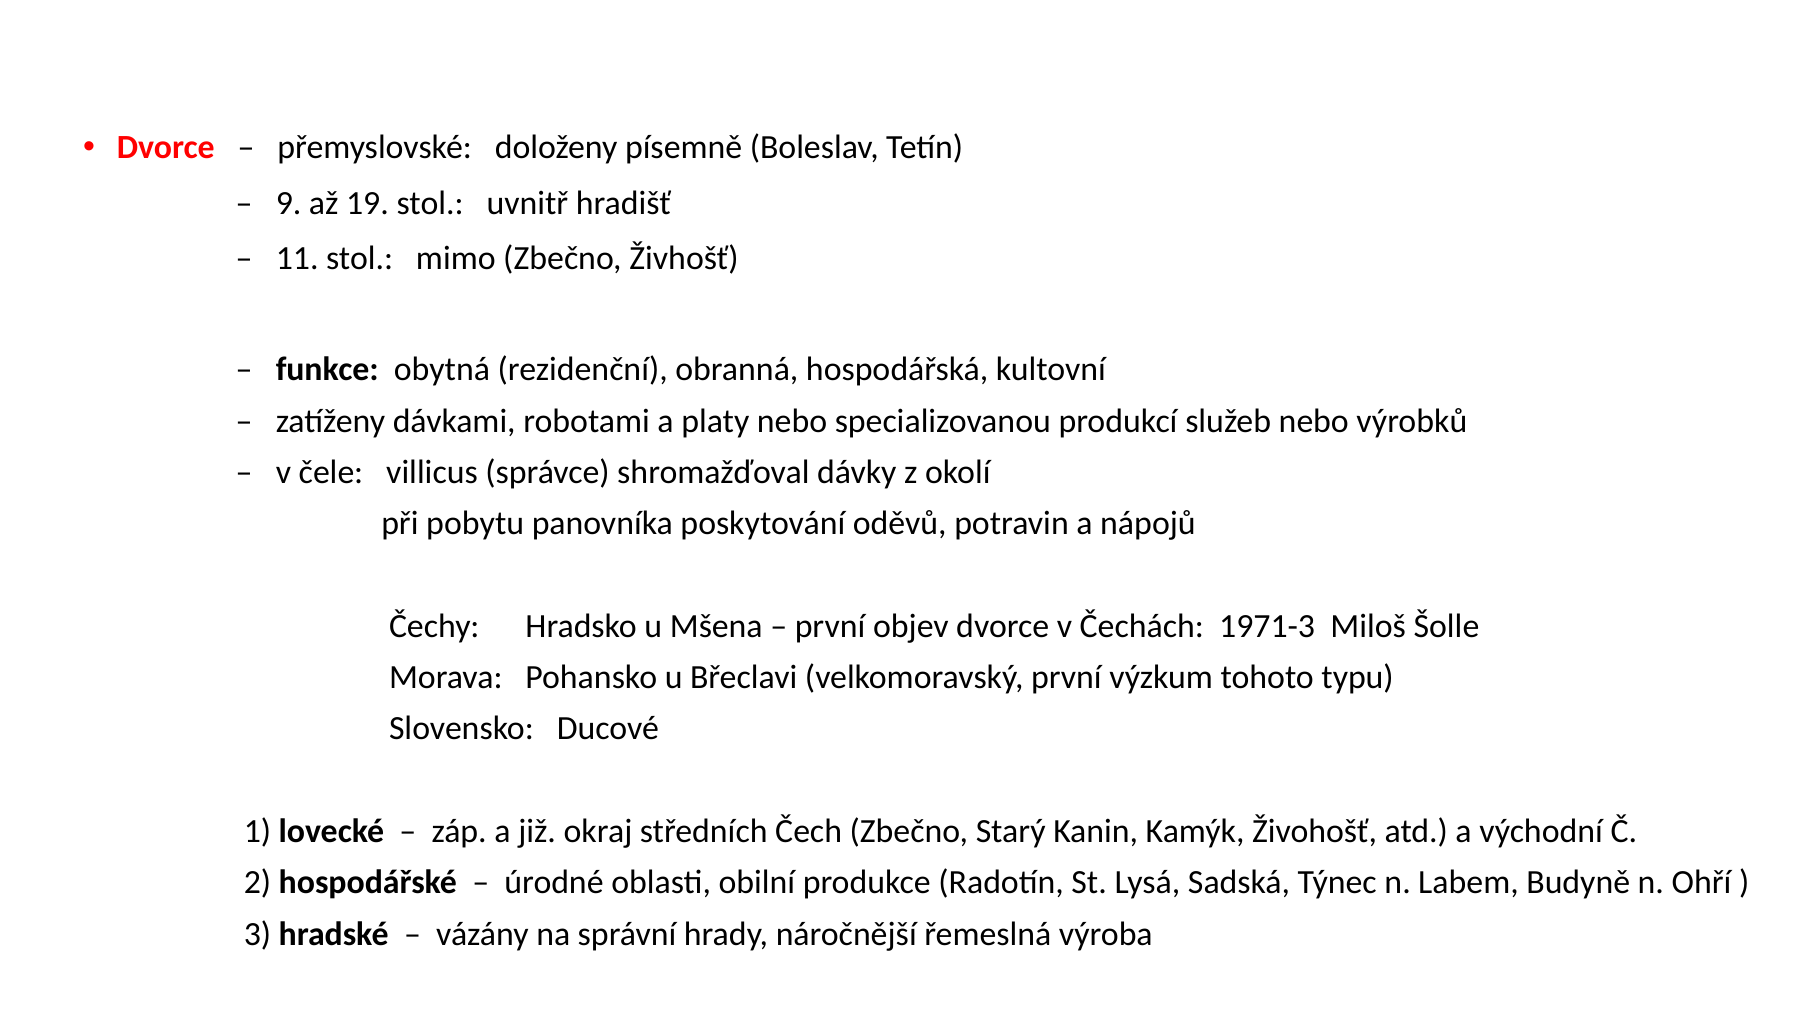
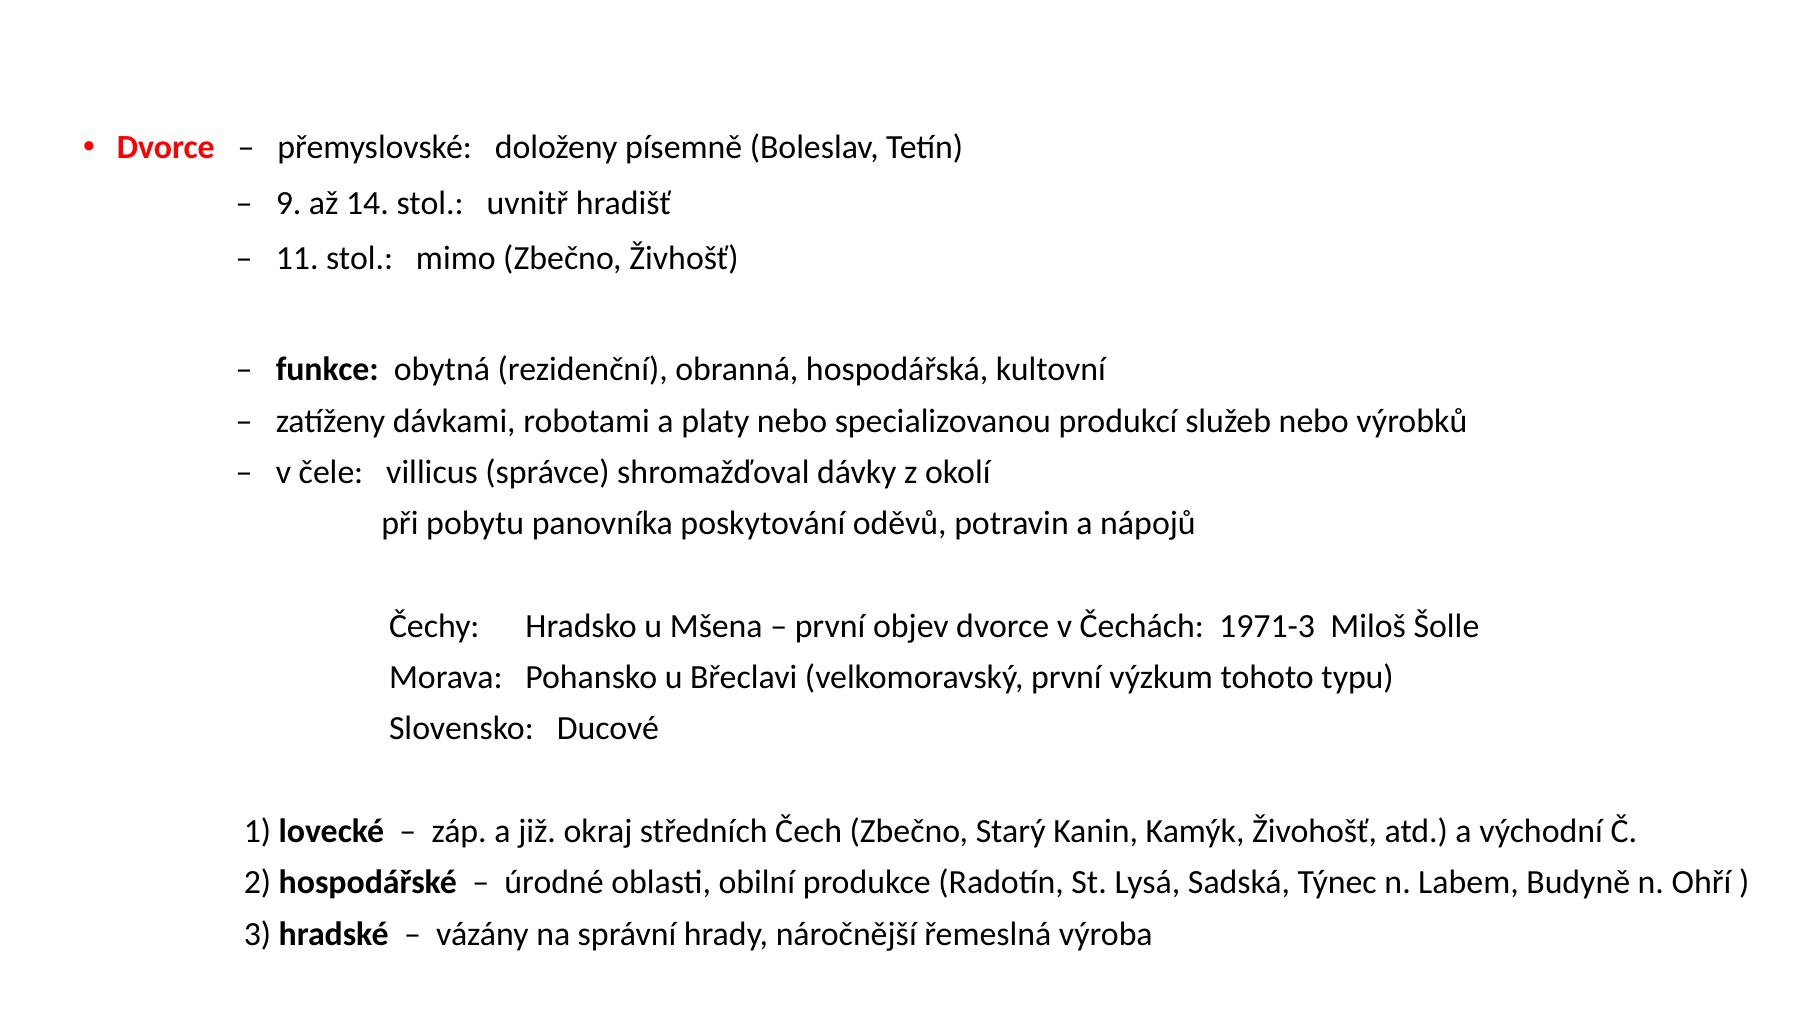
19: 19 -> 14
